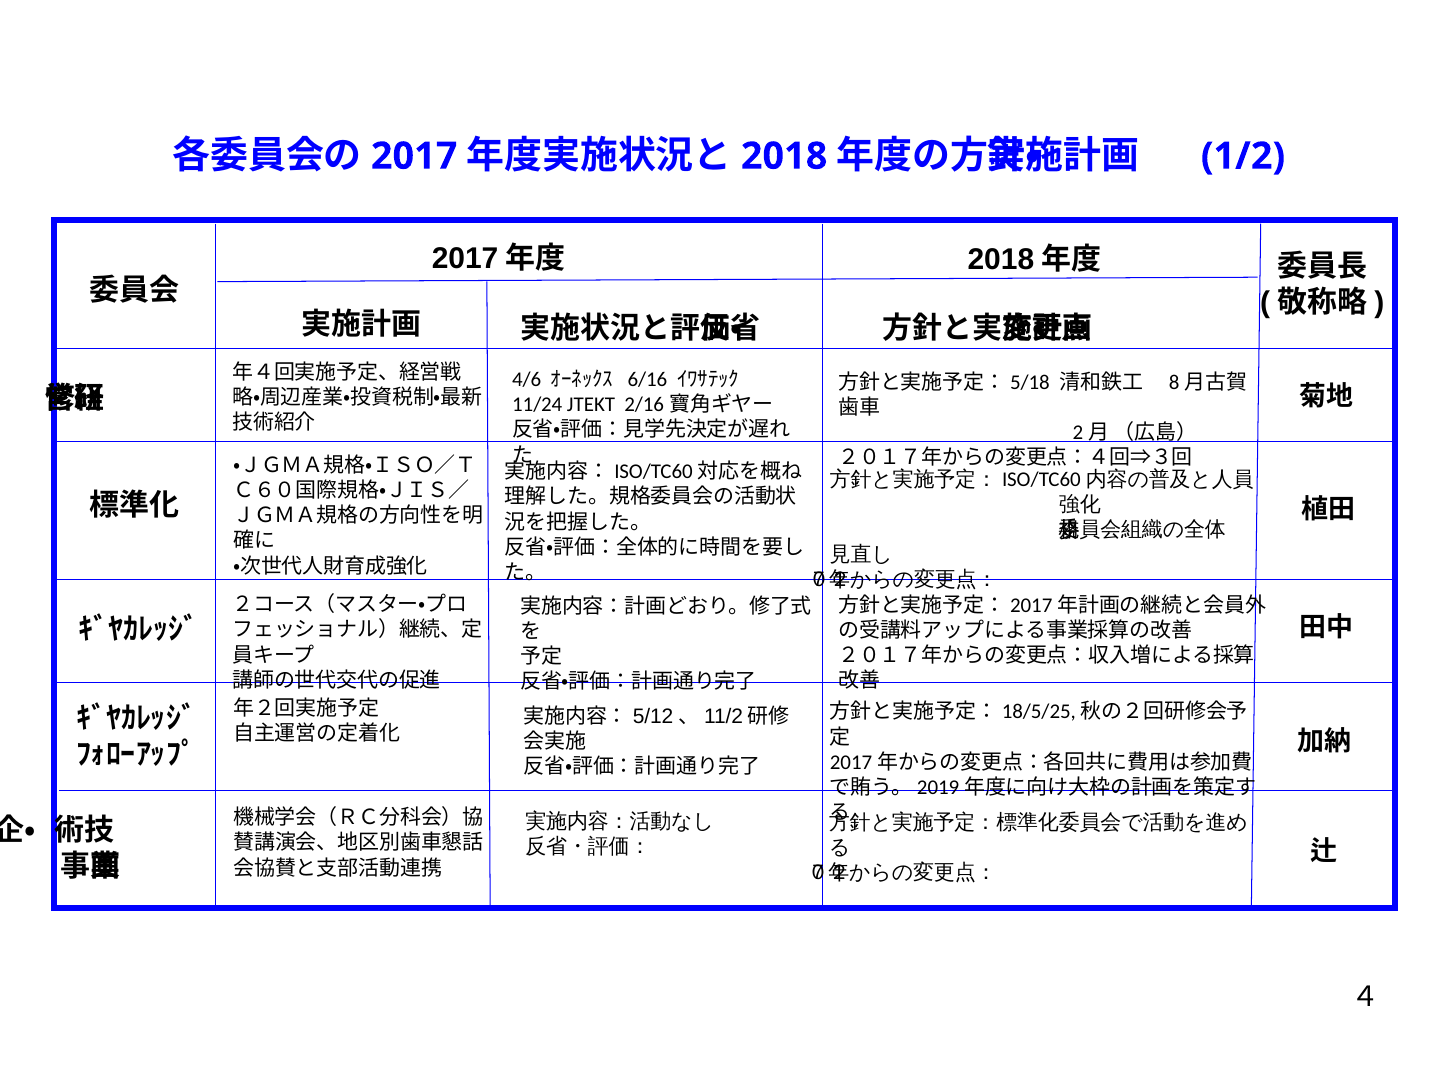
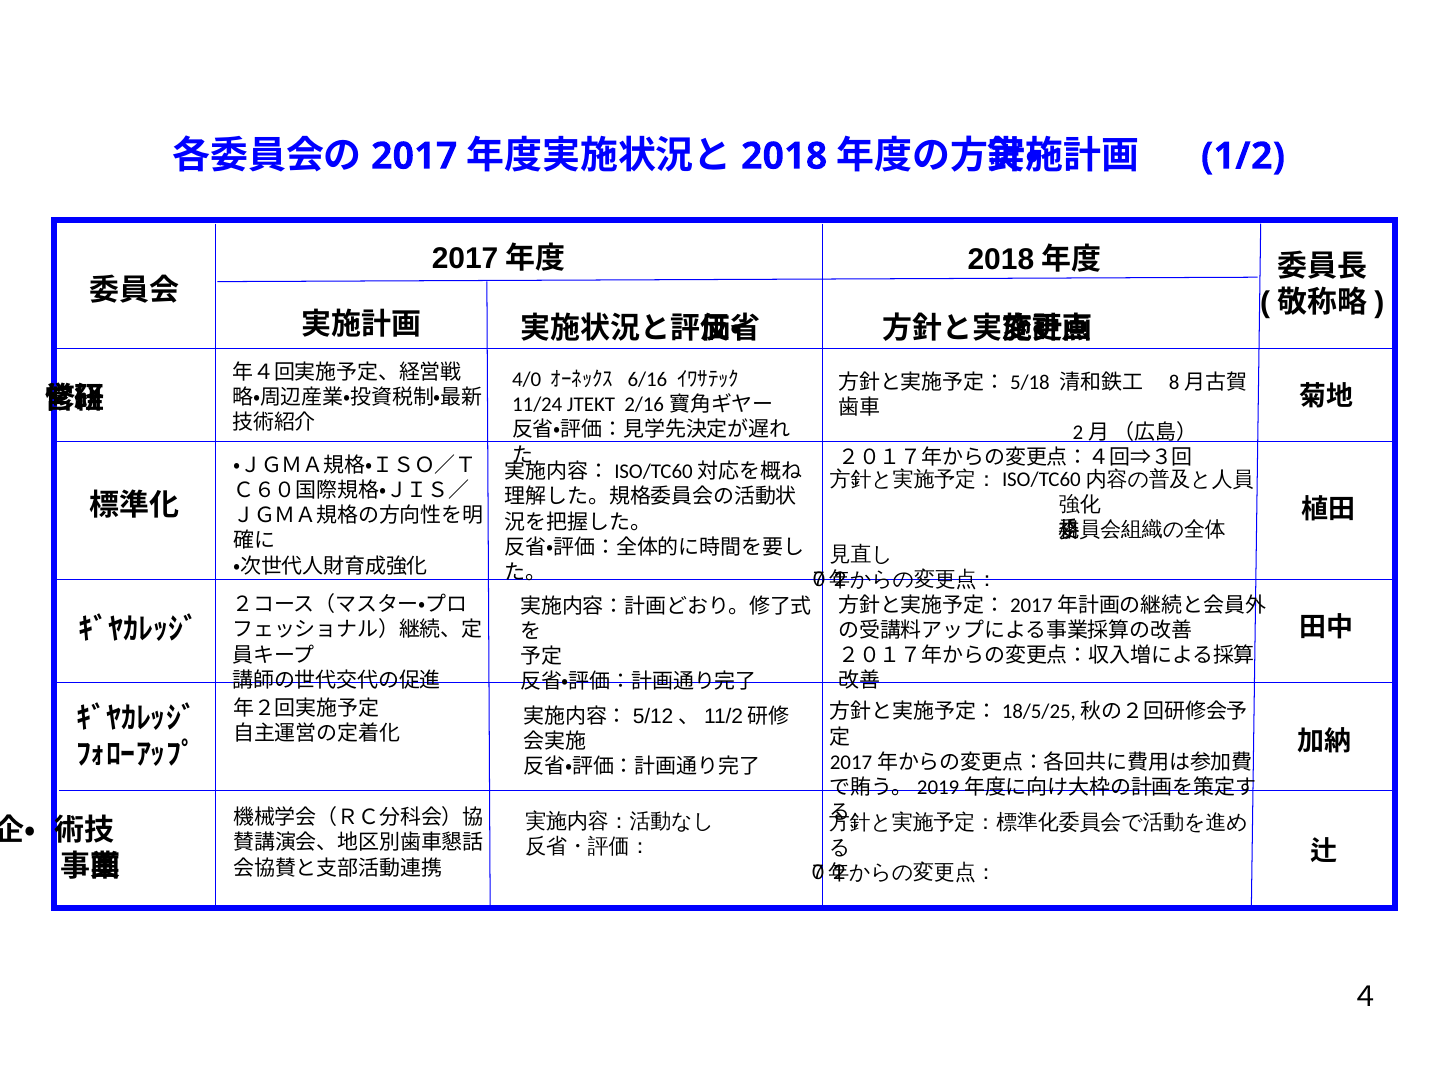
4/6: 4/6 -> 4/0
